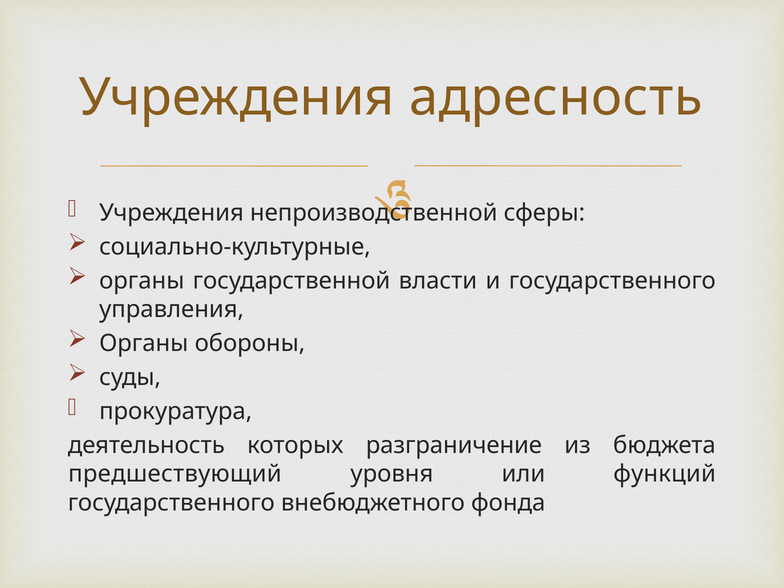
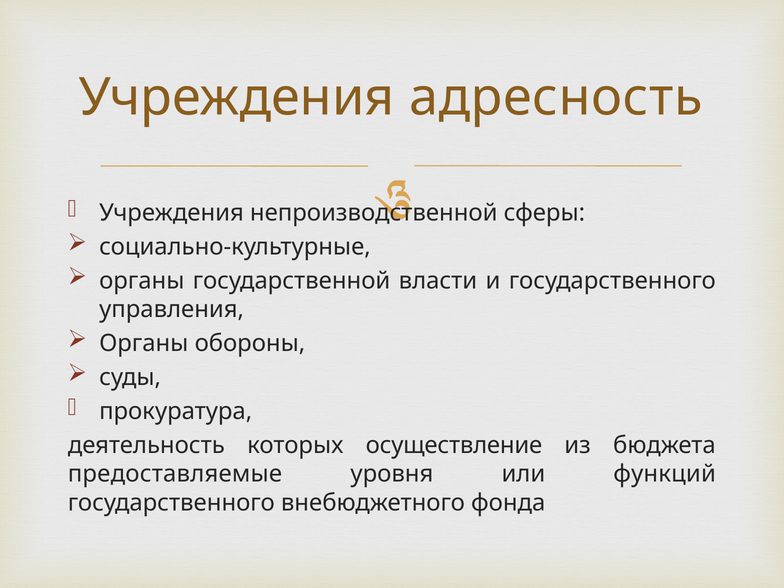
разграничение: разграничение -> осуществление
предшествующий: предшествующий -> предоставляемые
